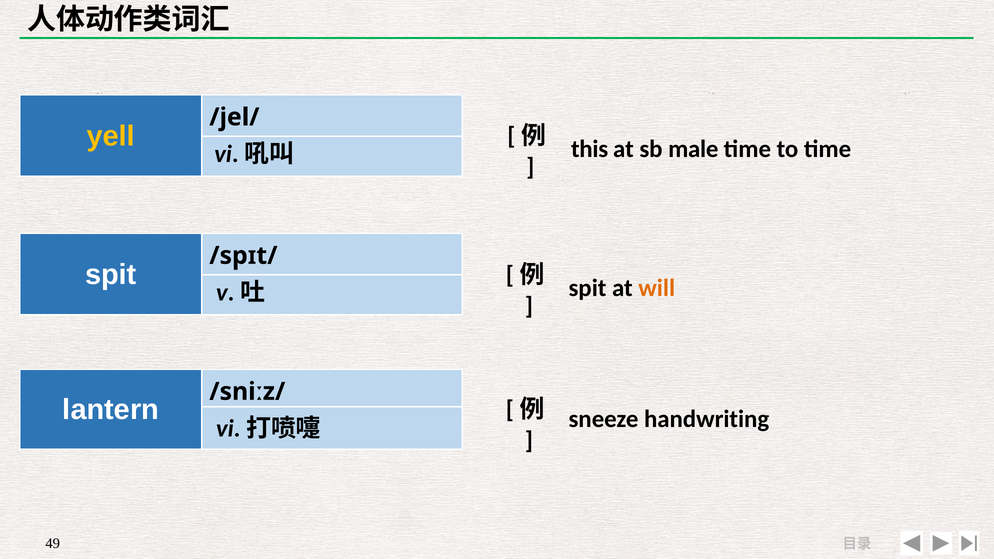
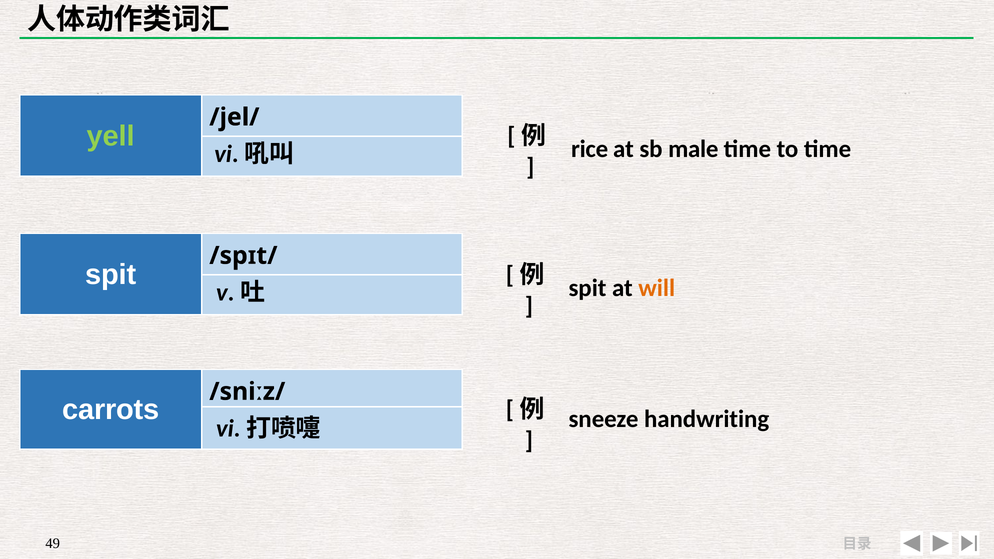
yell colour: yellow -> light green
this: this -> rice
lantern: lantern -> carrots
